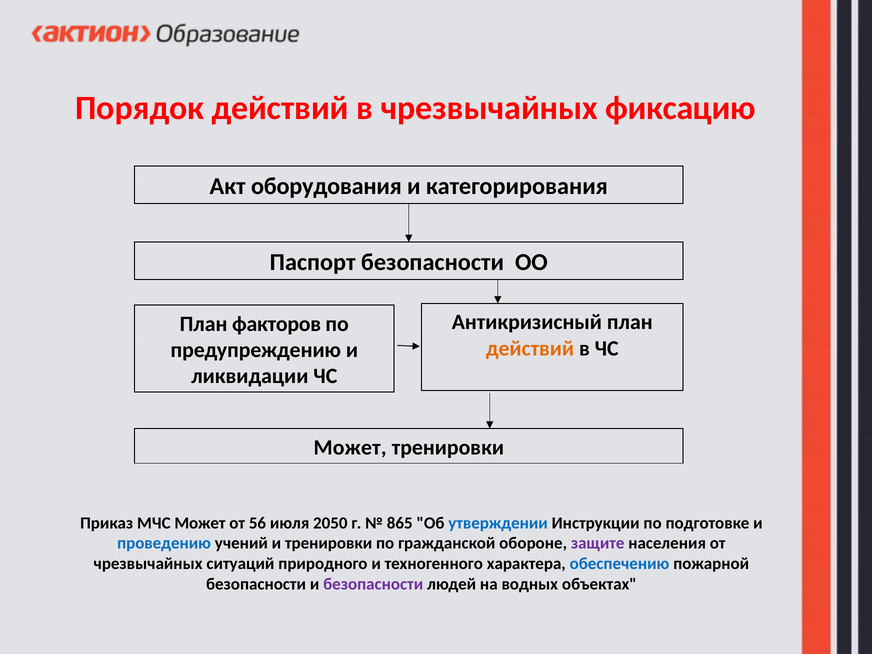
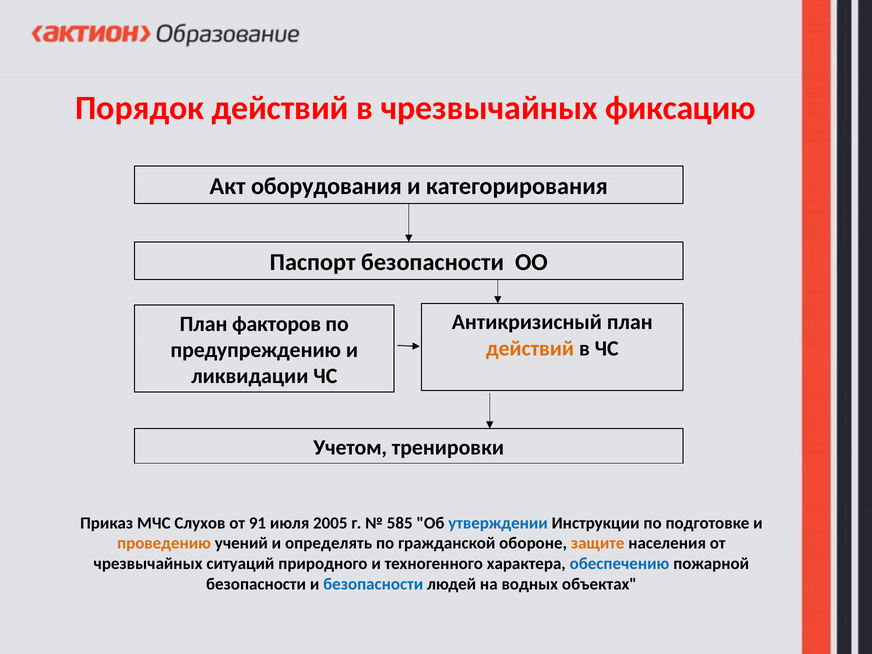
Может at (350, 447): Может -> Учетом
МЧС Может: Может -> Слухов
56: 56 -> 91
2050: 2050 -> 2005
865: 865 -> 585
проведению colour: blue -> orange
и тренировки: тренировки -> определять
защите colour: purple -> orange
безопасности at (373, 584) colour: purple -> blue
